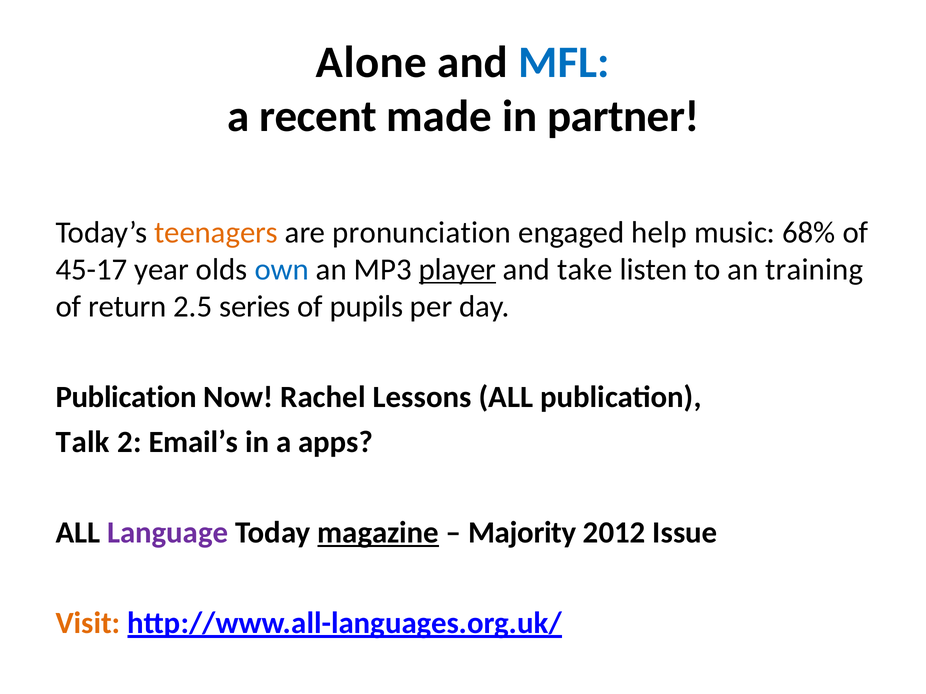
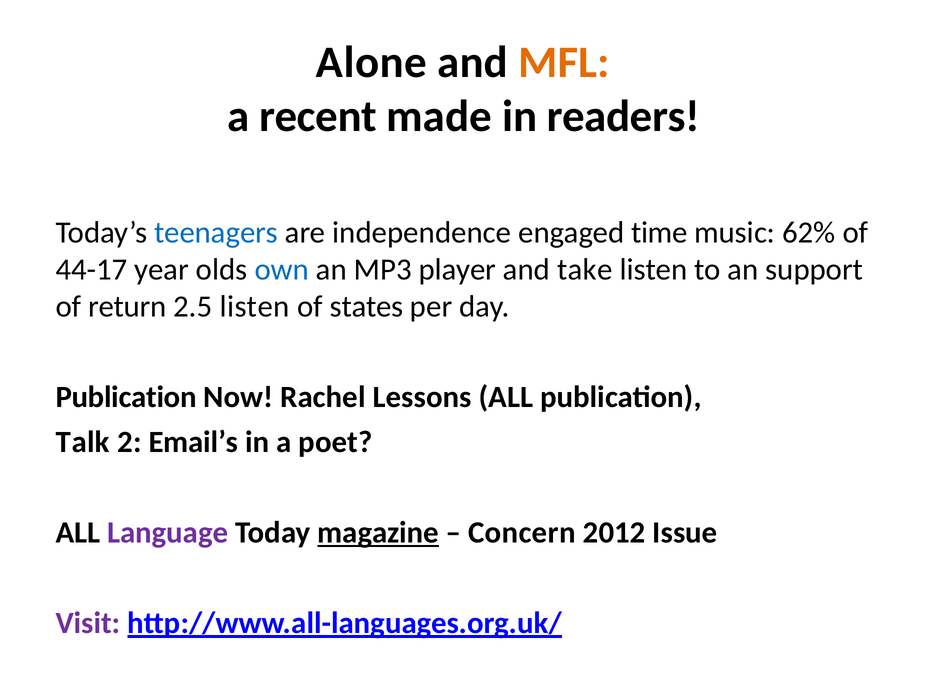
MFL colour: blue -> orange
partner: partner -> readers
teenagers colour: orange -> blue
pronunciation: pronunciation -> independence
help: help -> time
68%: 68% -> 62%
45-17: 45-17 -> 44-17
player underline: present -> none
training: training -> support
2.5 series: series -> listen
pupils: pupils -> states
apps: apps -> poet
Majority: Majority -> Concern
Visit colour: orange -> purple
